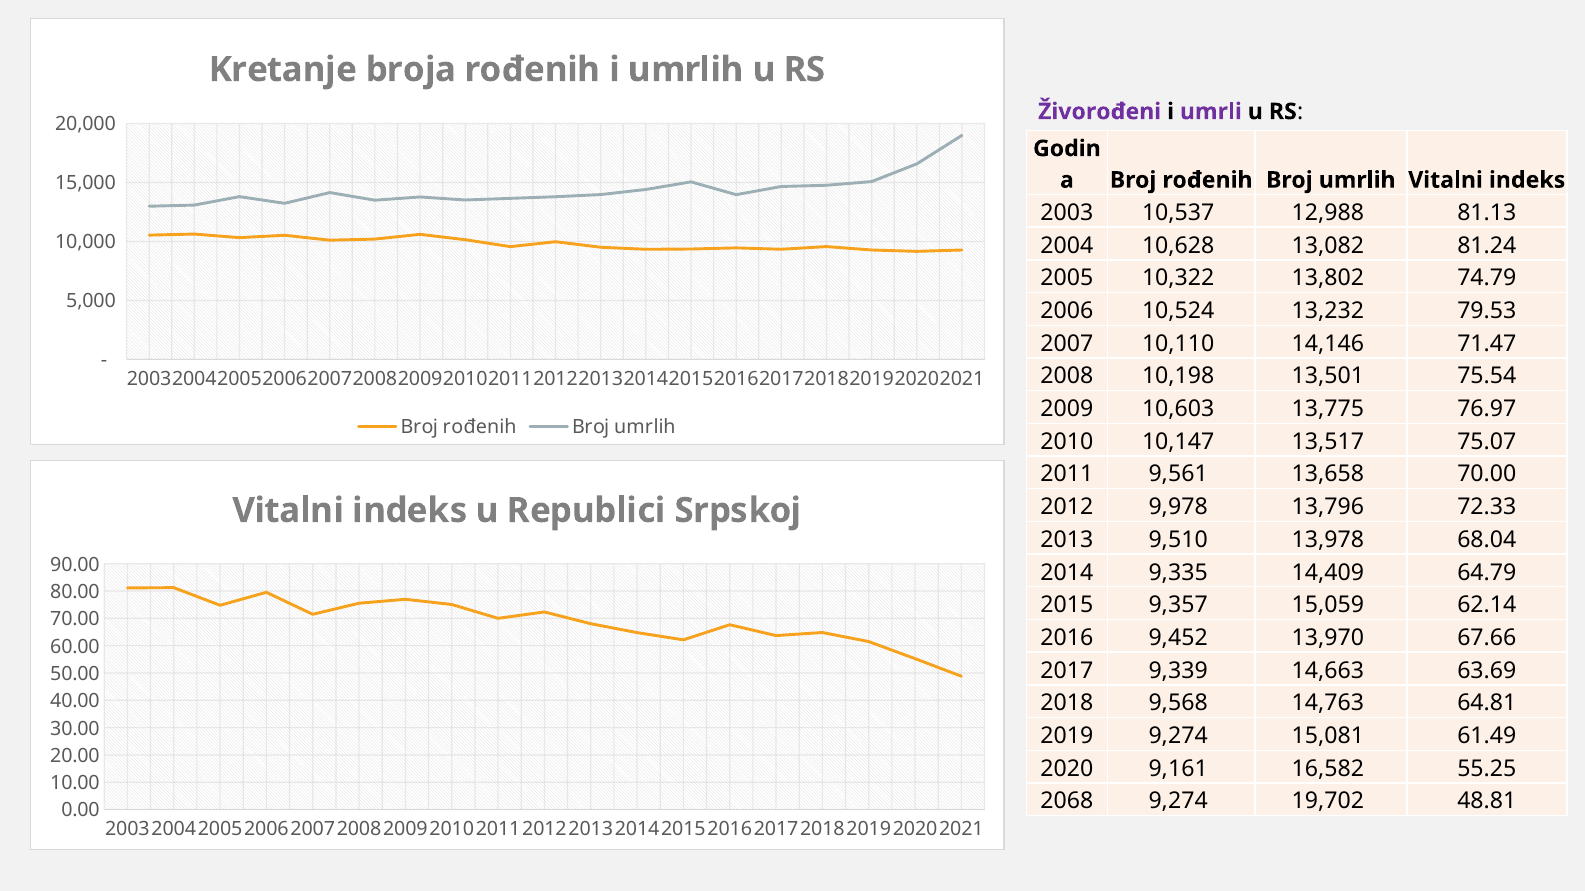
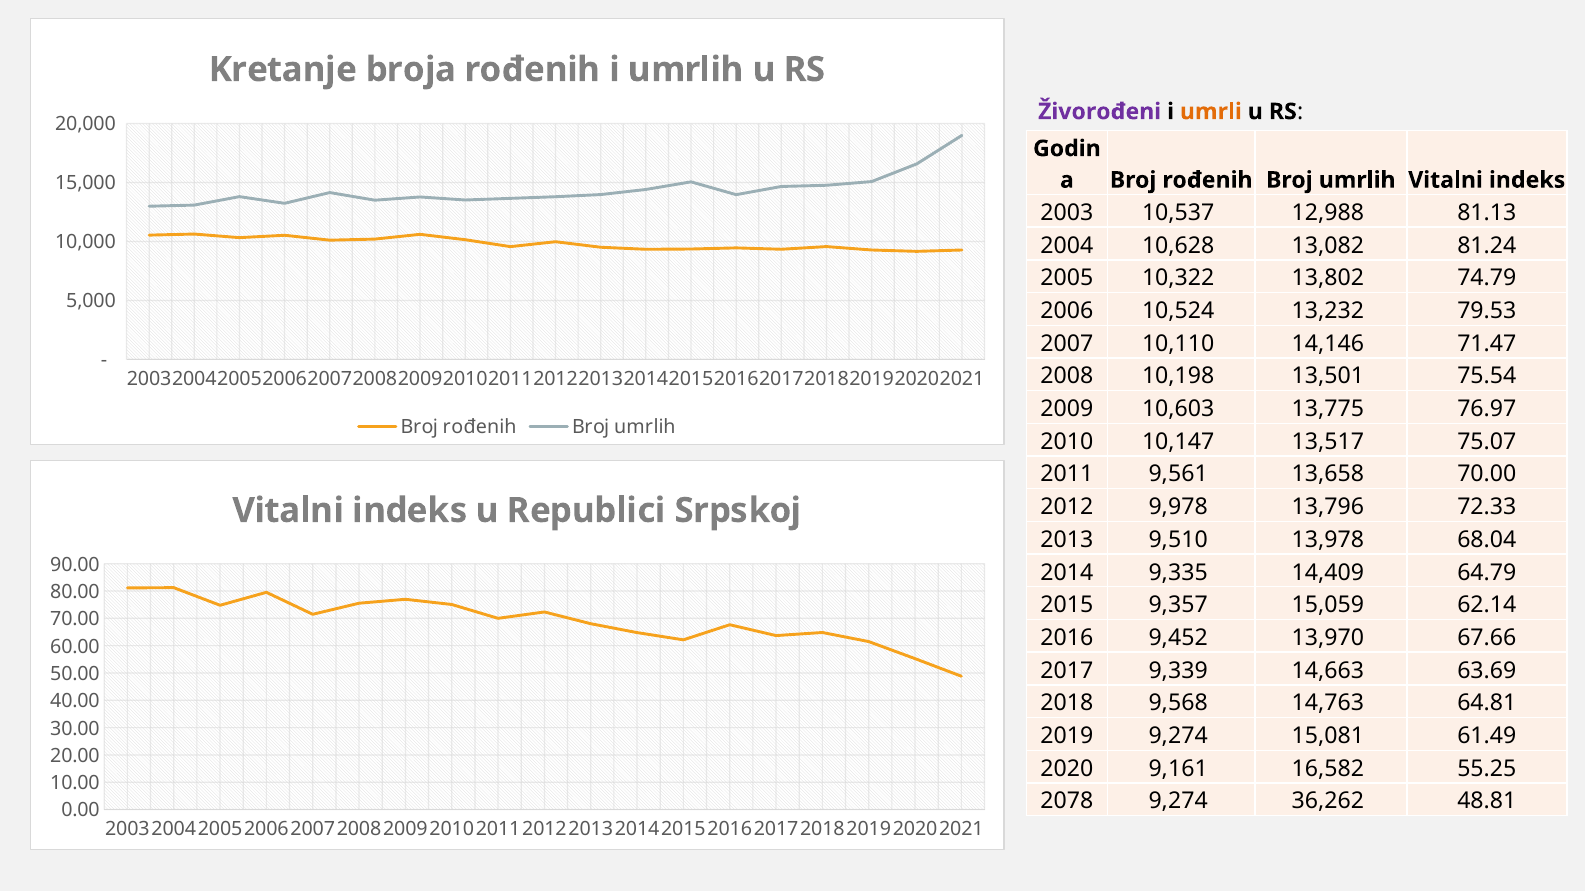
umrli colour: purple -> orange
2068: 2068 -> 2078
19,702: 19,702 -> 36,262
